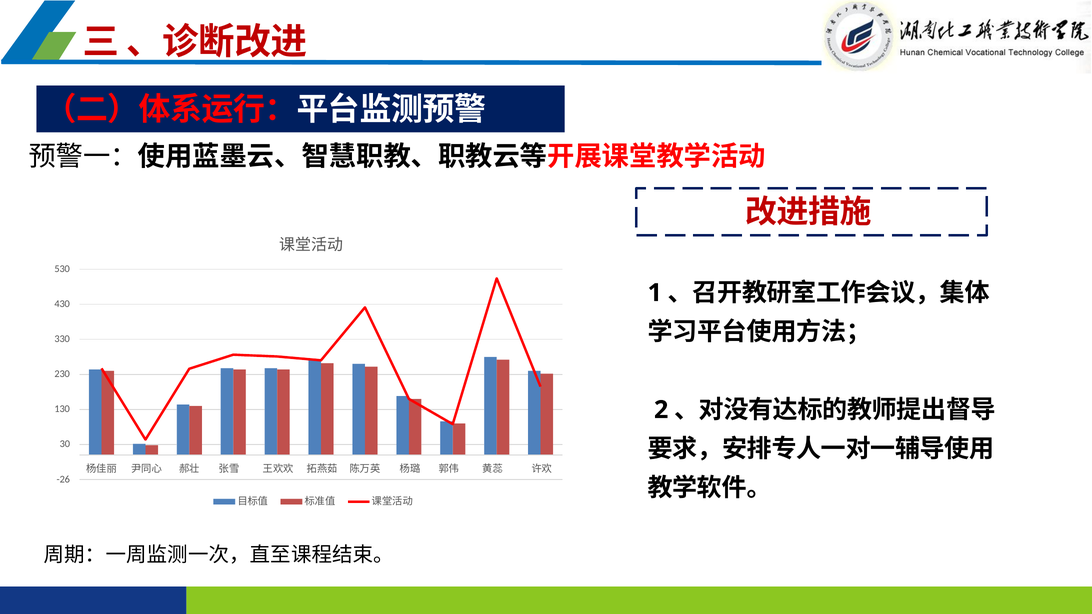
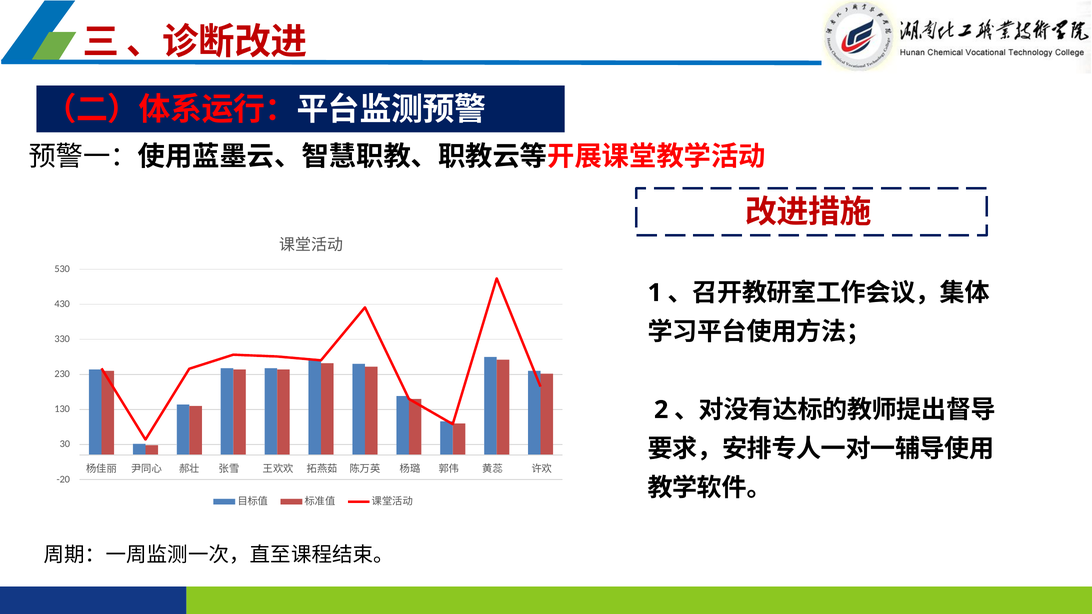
-26: -26 -> -20
